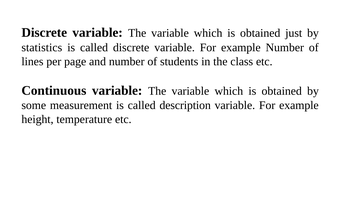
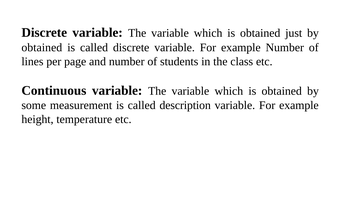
statistics at (42, 47): statistics -> obtained
